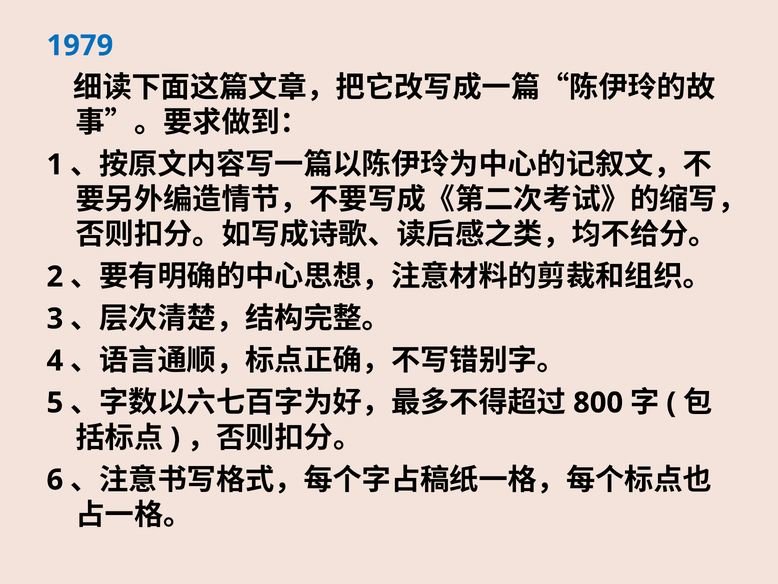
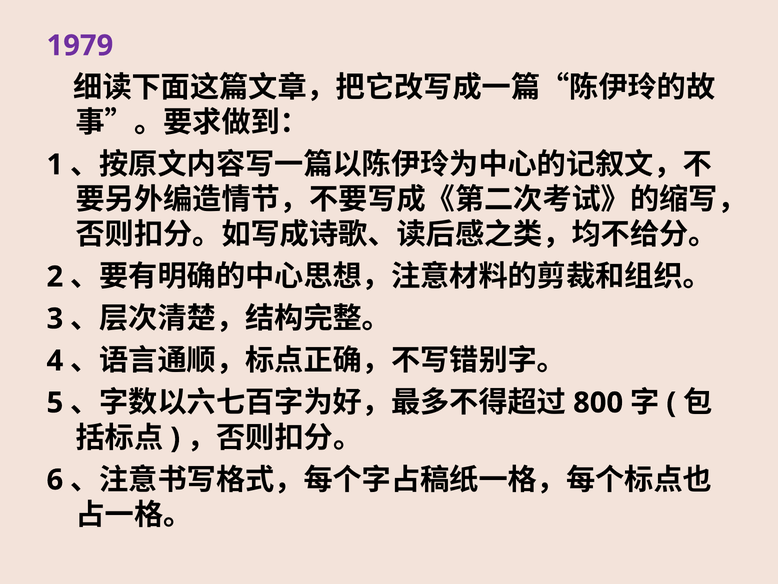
1979 colour: blue -> purple
